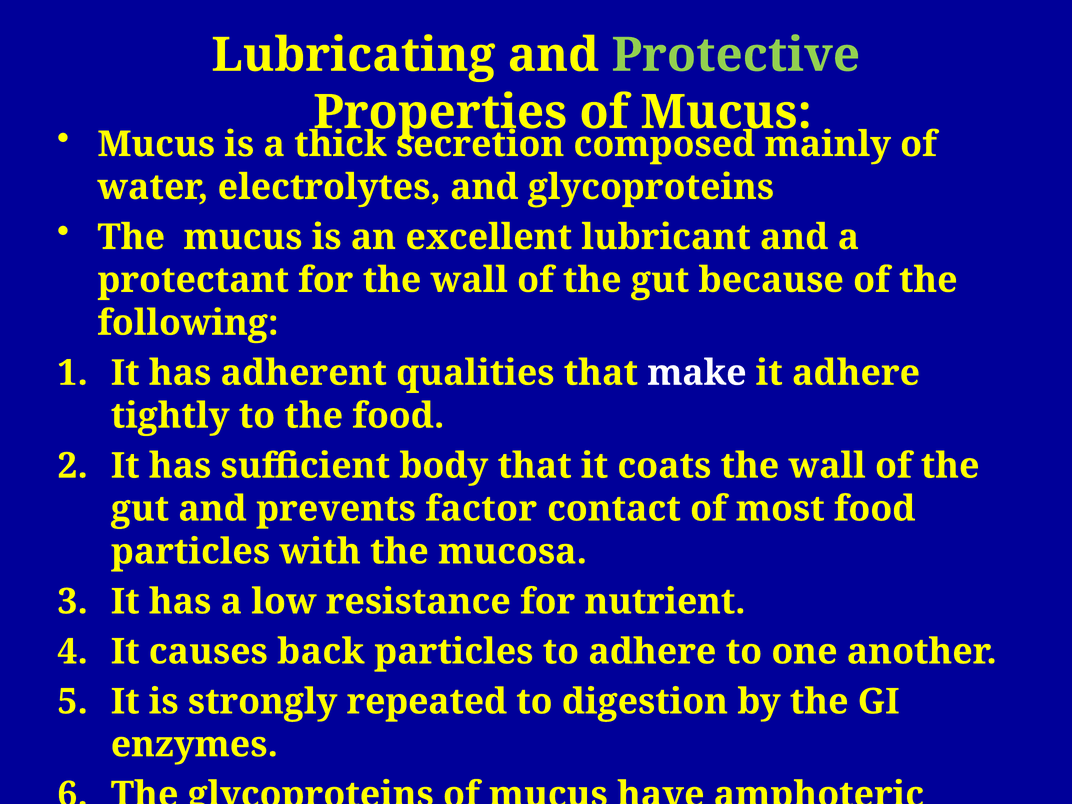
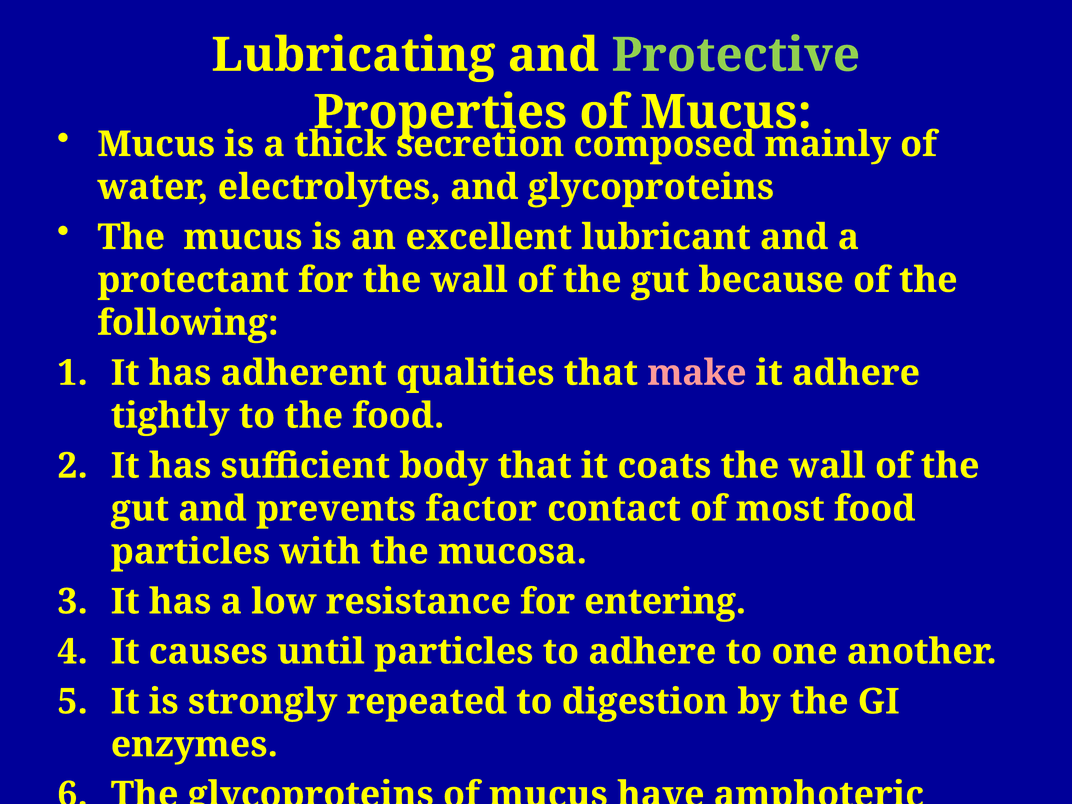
make colour: white -> pink
nutrient: nutrient -> entering
back: back -> until
